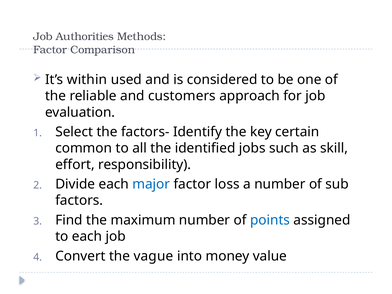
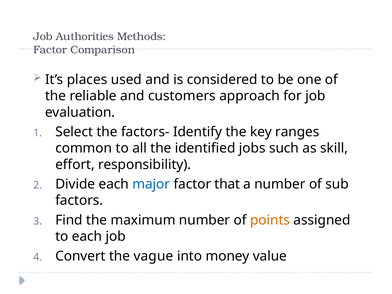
within: within -> places
certain: certain -> ranges
loss: loss -> that
points colour: blue -> orange
